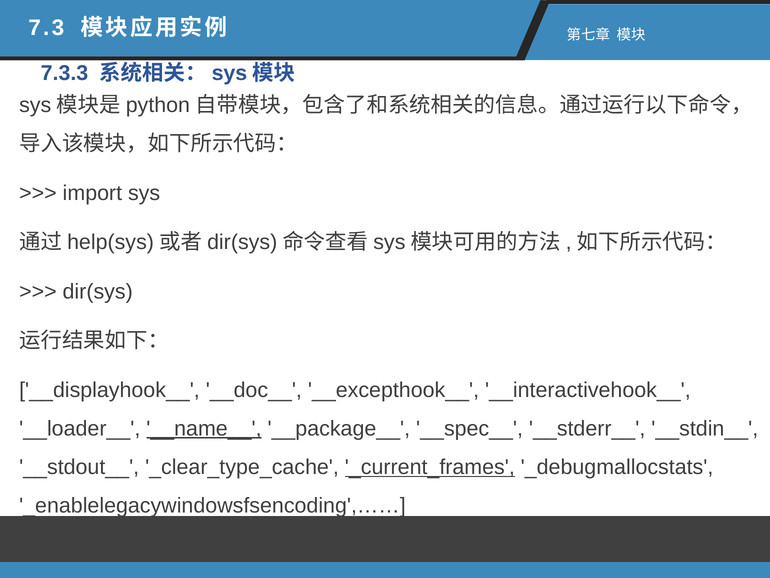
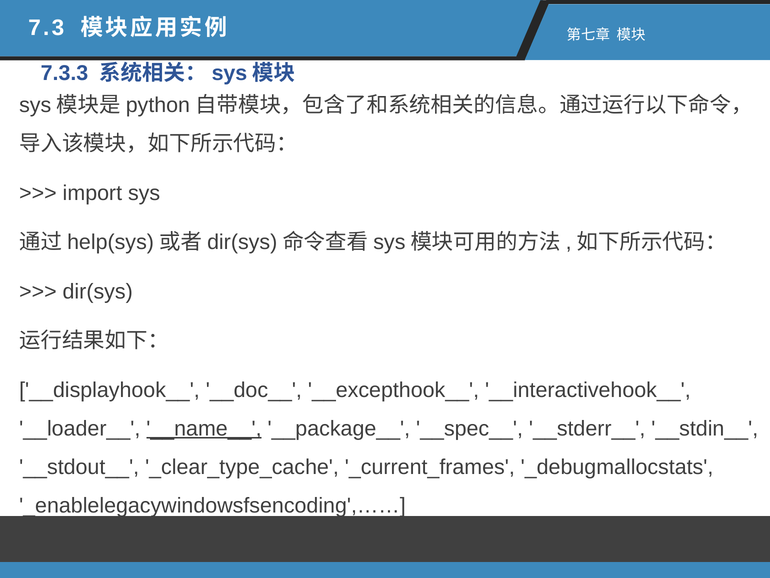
_current_frames underline: present -> none
